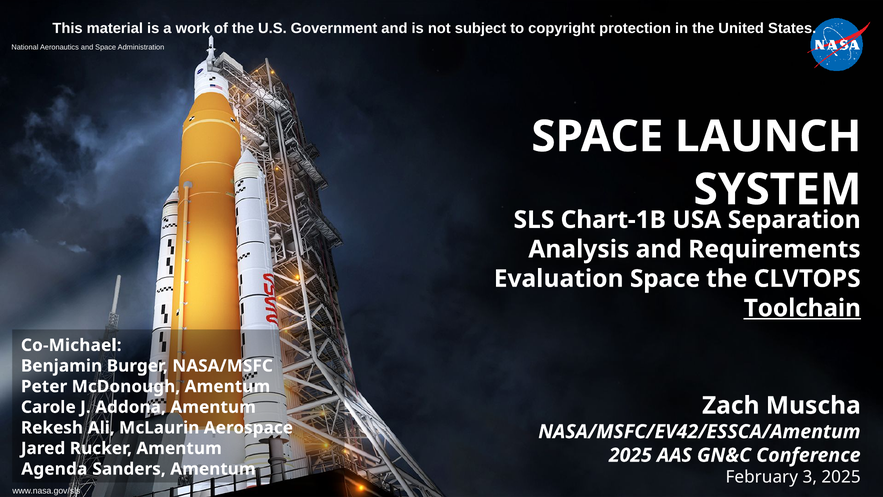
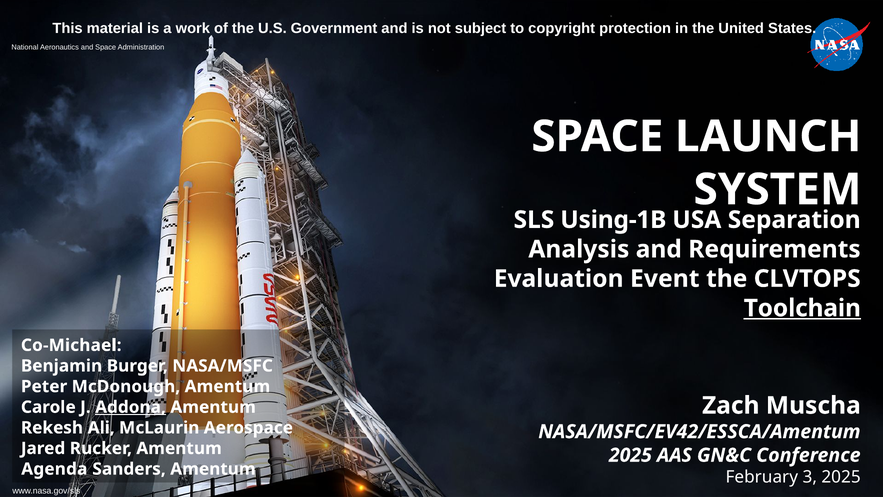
Chart-1B: Chart-1B -> Using-1B
Evaluation Space: Space -> Event
Addona underline: none -> present
